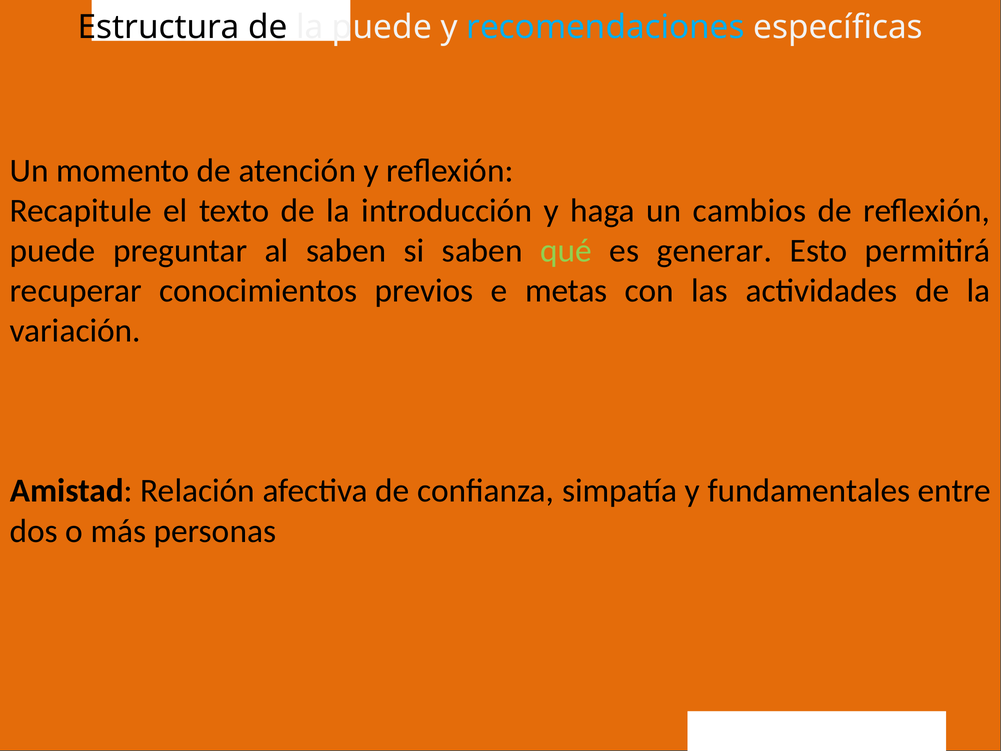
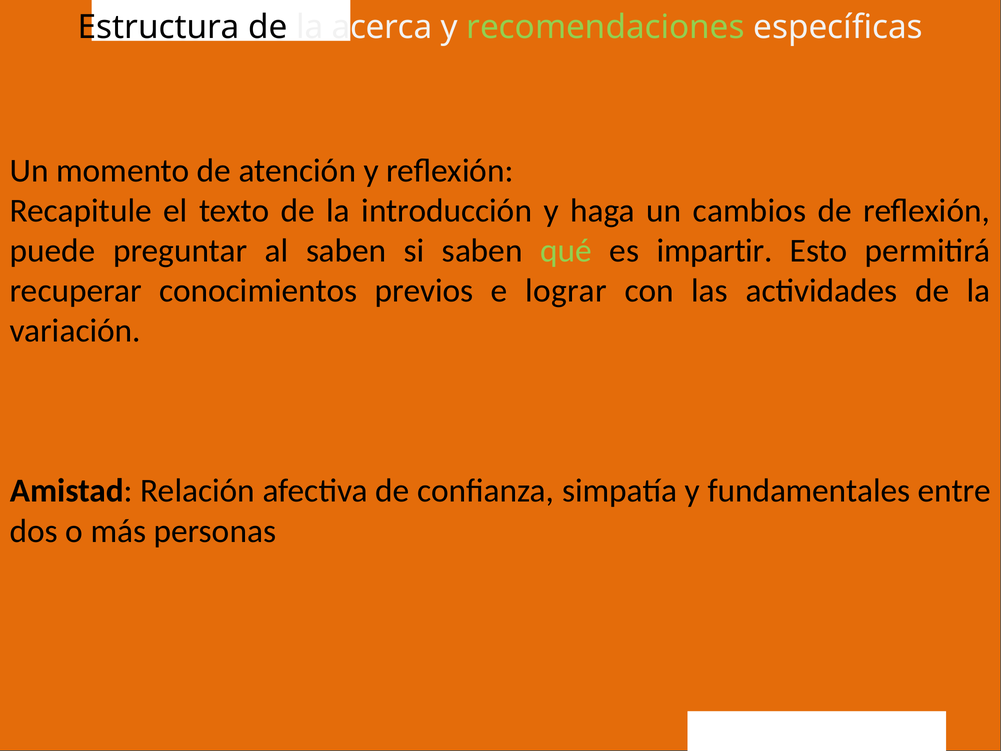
la puede: puede -> acerca
recomendaciones colour: light blue -> light green
generar: generar -> impartir
metas: metas -> lograr
